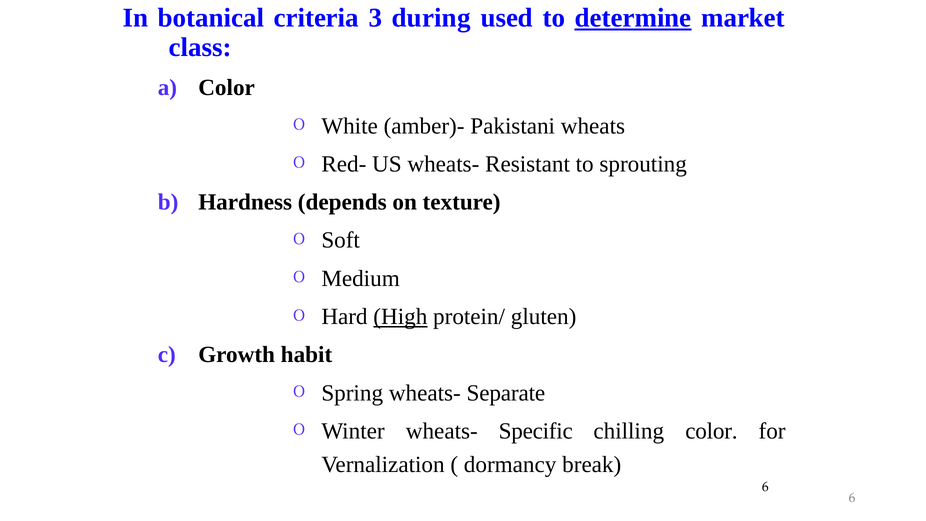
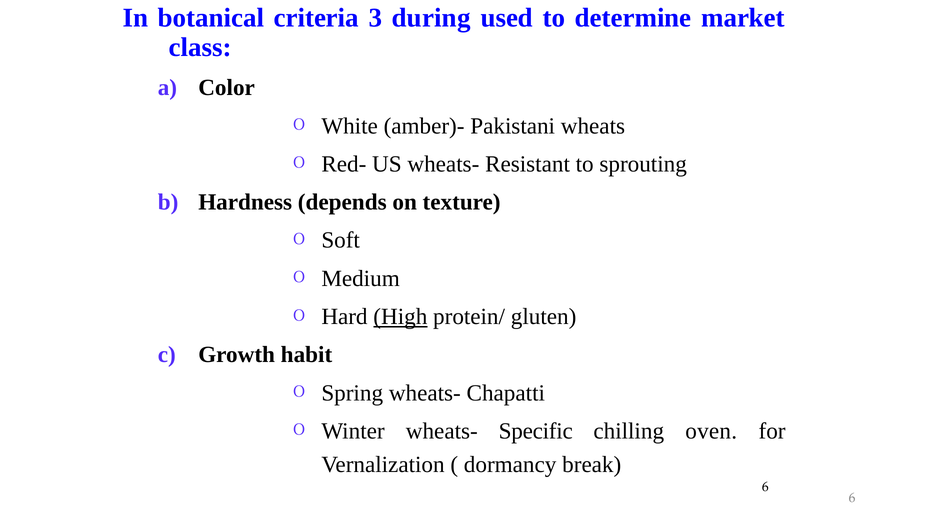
determine underline: present -> none
Separate: Separate -> Chapatti
chilling color: color -> oven
